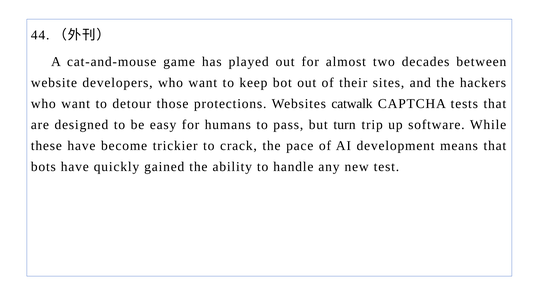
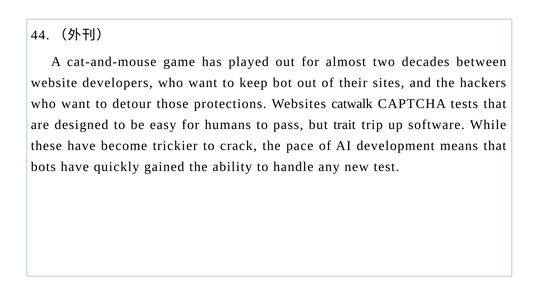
turn: turn -> trait
